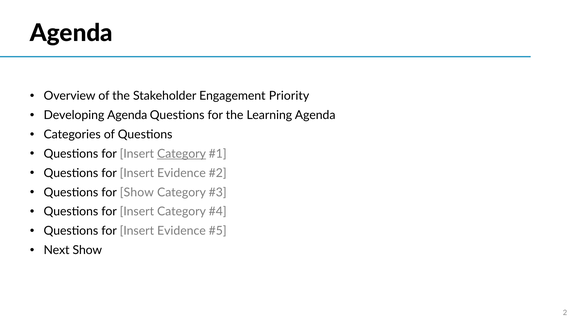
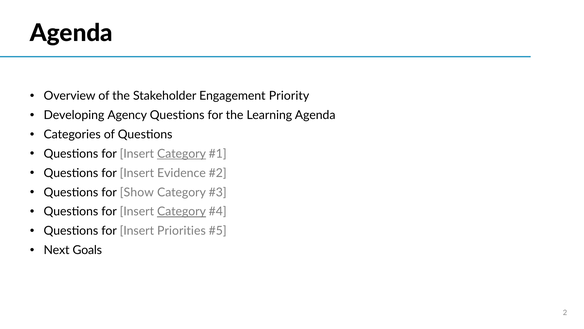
Developing Agenda: Agenda -> Agency
Category at (182, 211) underline: none -> present
Evidence at (181, 231): Evidence -> Priorities
Next Show: Show -> Goals
